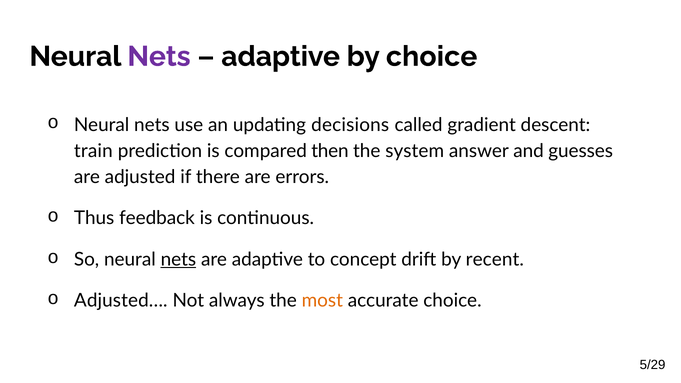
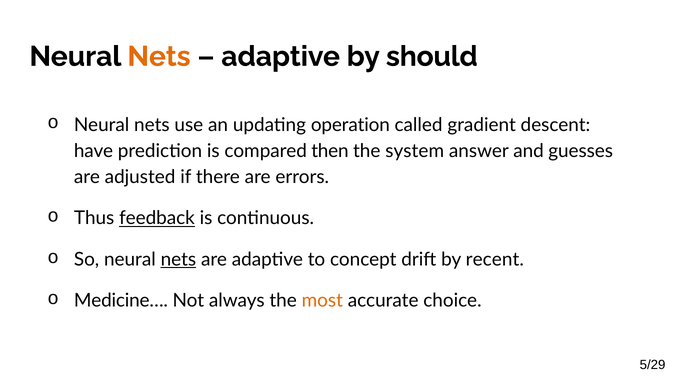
Nets at (159, 56) colour: purple -> orange
by choice: choice -> should
decisions: decisions -> operation
train: train -> have
feedback underline: none -> present
Adjusted…: Adjusted… -> Medicine…
